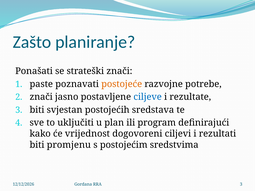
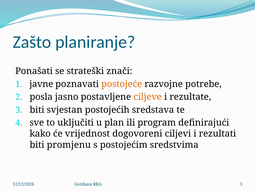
paste: paste -> javne
znači at (41, 97): znači -> posla
ciljeve colour: blue -> orange
